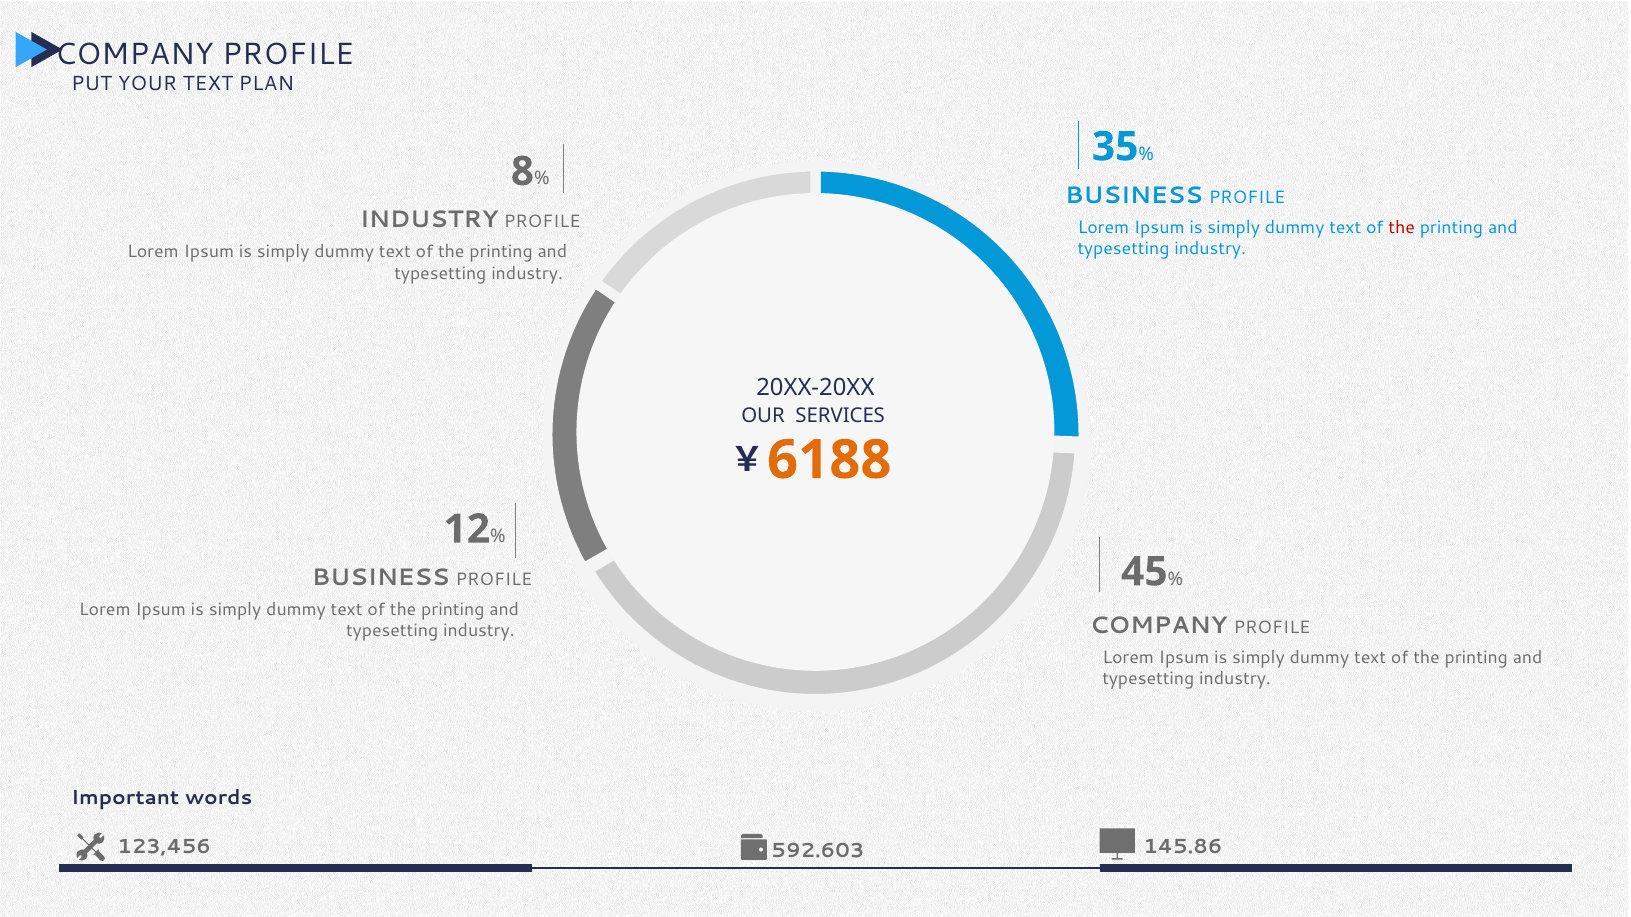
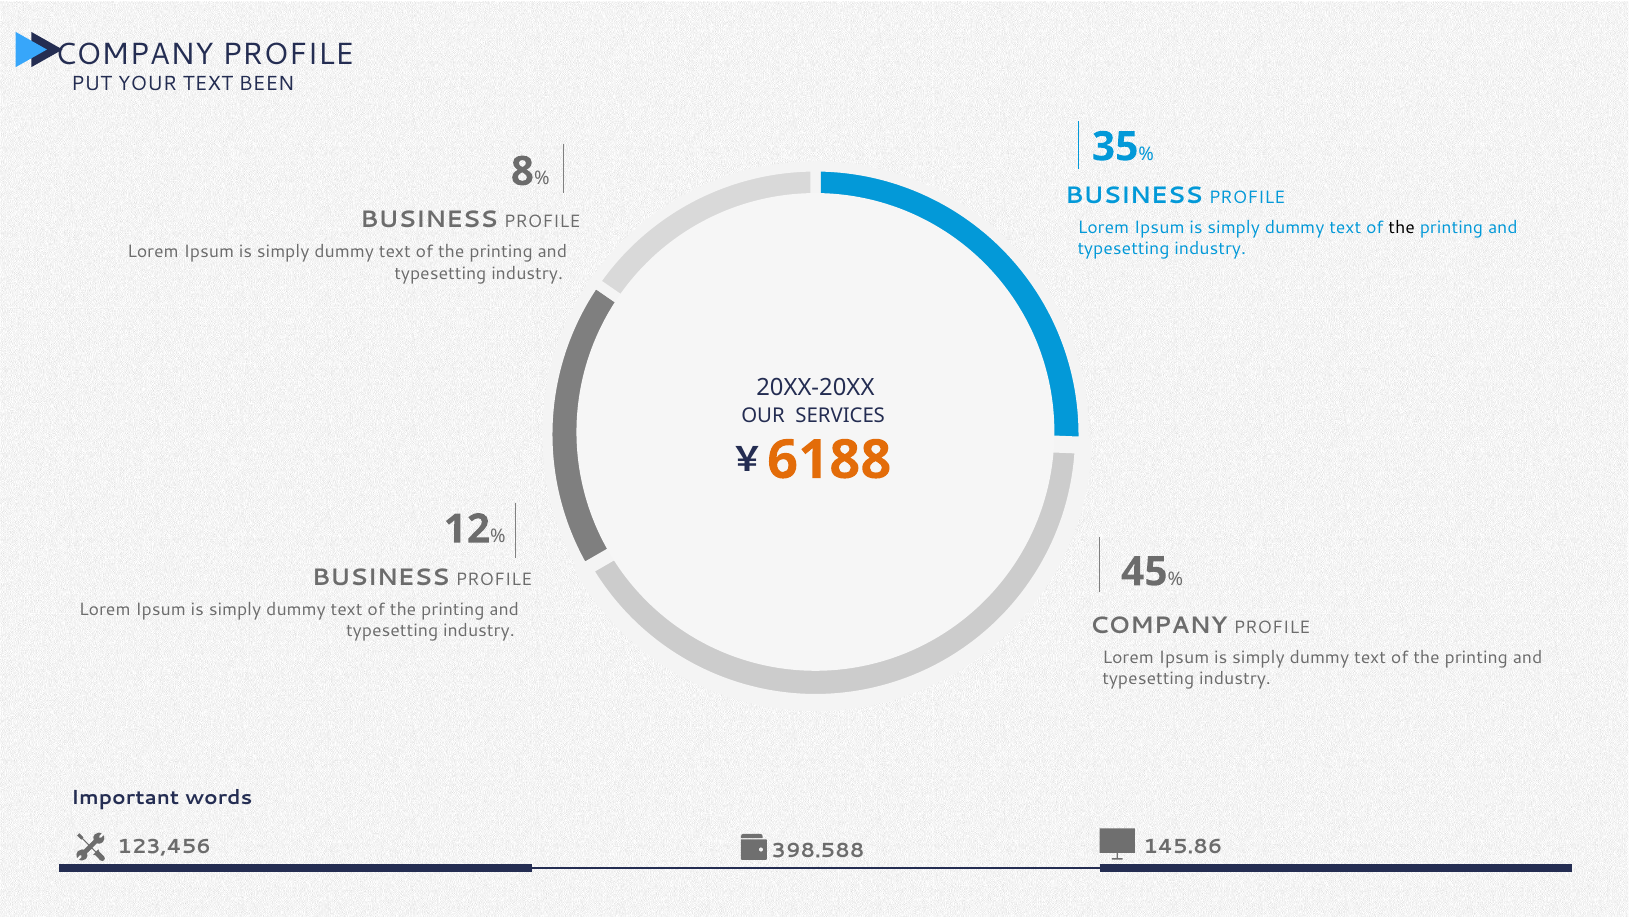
PLAN: PLAN -> BEEN
INDUSTRY at (429, 220): INDUSTRY -> BUSINESS
the at (1402, 227) colour: red -> black
592.603: 592.603 -> 398.588
